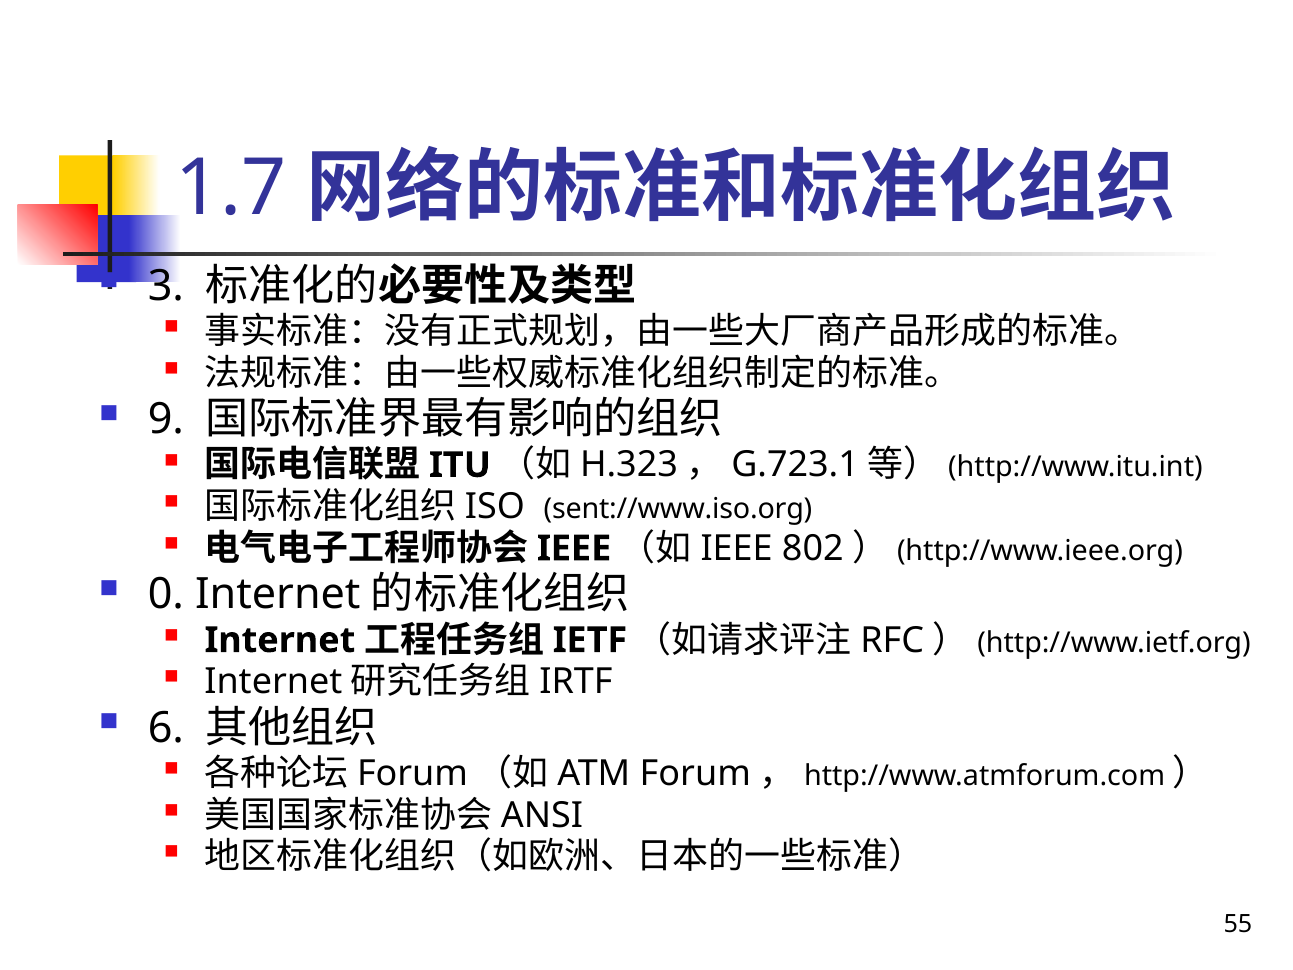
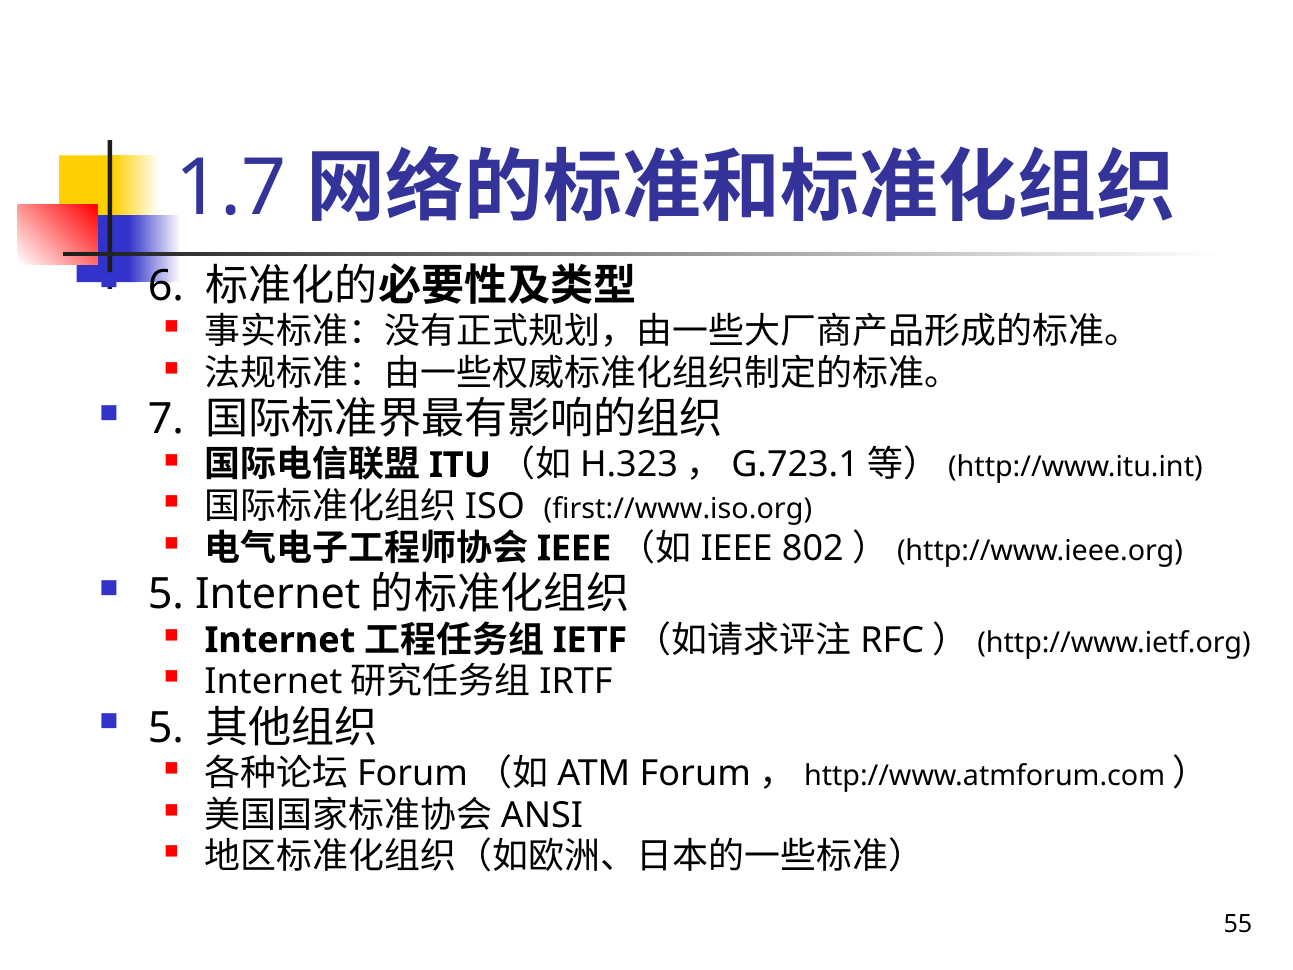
3: 3 -> 6
9: 9 -> 7
sent://www.iso.org: sent://www.iso.org -> first://www.iso.org
0 at (166, 595): 0 -> 5
6 at (166, 728): 6 -> 5
